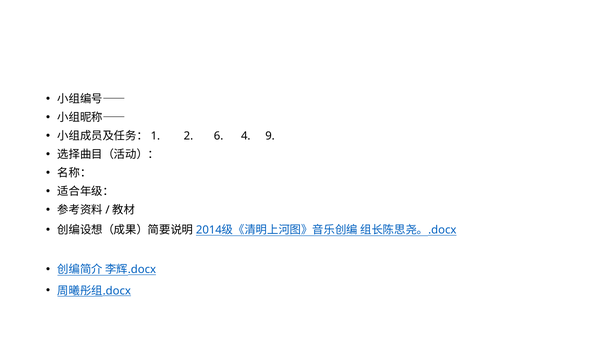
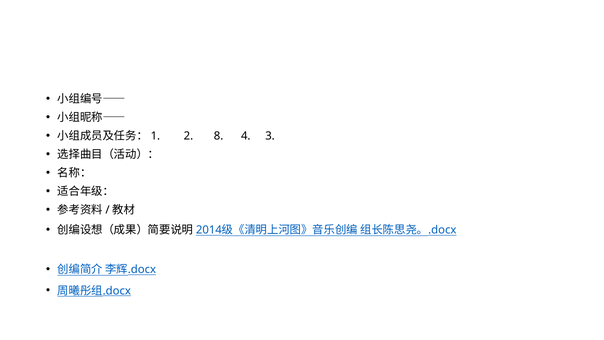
6: 6 -> 8
9: 9 -> 3
